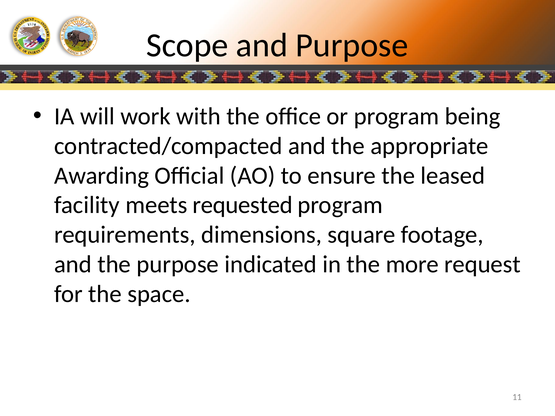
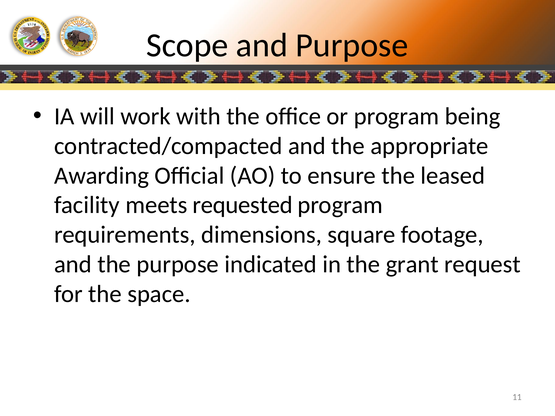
more: more -> grant
